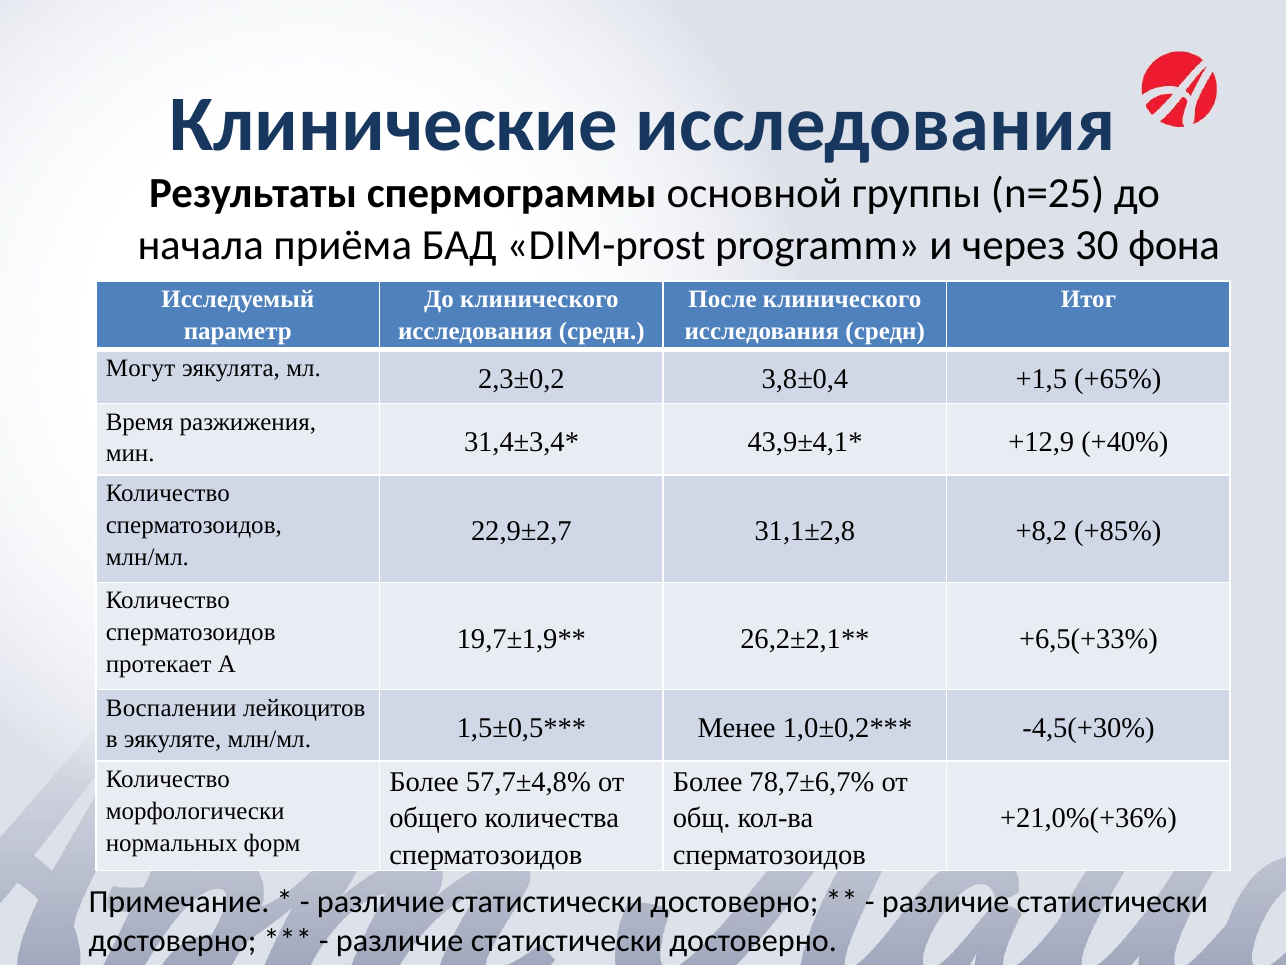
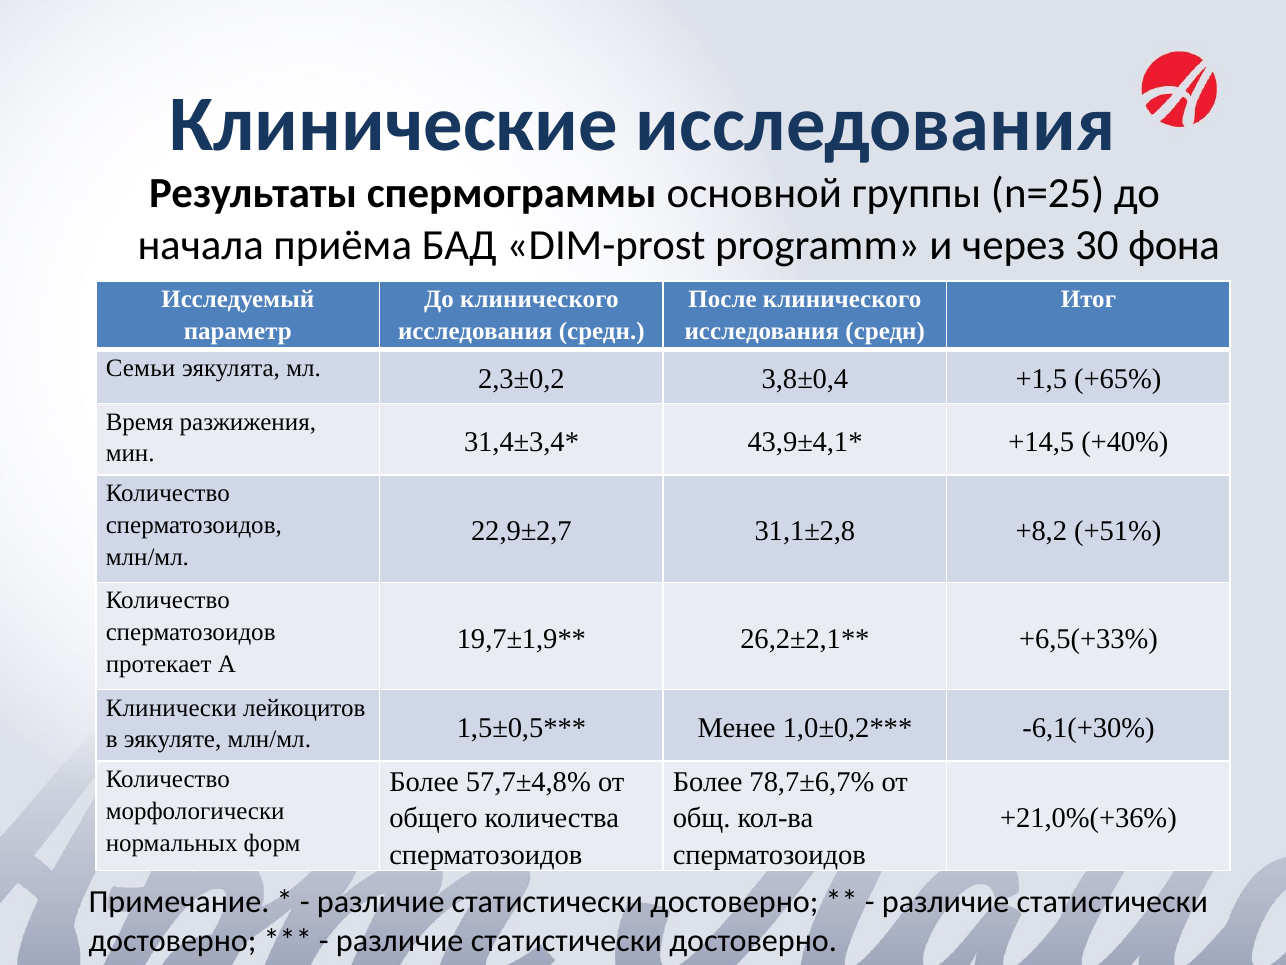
Могут: Могут -> Семьи
+12,9: +12,9 -> +14,5
+85%: +85% -> +51%
Воспалении: Воспалении -> Клинически
-4,5(+30%: -4,5(+30% -> -6,1(+30%
